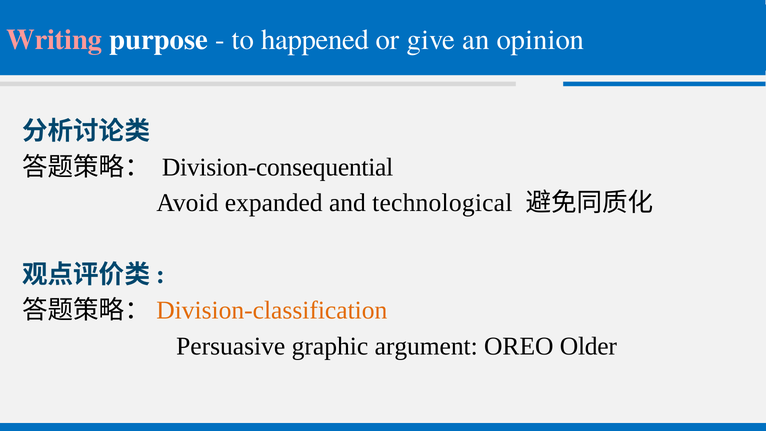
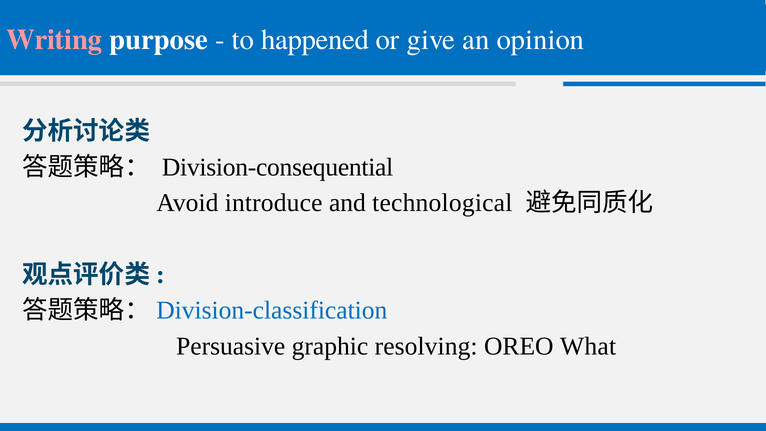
expanded: expanded -> introduce
Division-classification colour: orange -> blue
argument: argument -> resolving
Older: Older -> What
